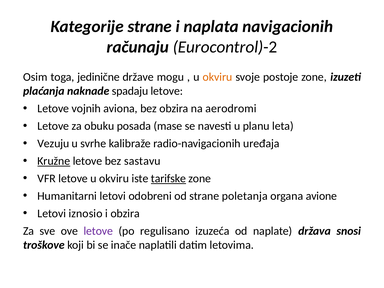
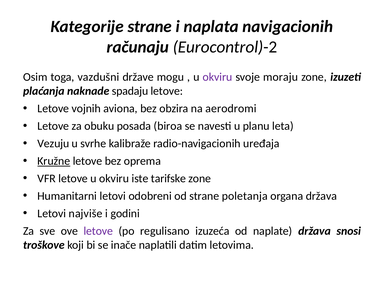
jedinične: jedinične -> vazdušni
okviru at (218, 77) colour: orange -> purple
postoje: postoje -> moraju
mase: mase -> biroa
sastavu: sastavu -> oprema
tarifske underline: present -> none
organa avione: avione -> država
iznosio: iznosio -> najviše
i obzira: obzira -> godini
